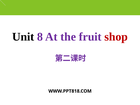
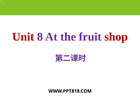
Unit colour: black -> red
